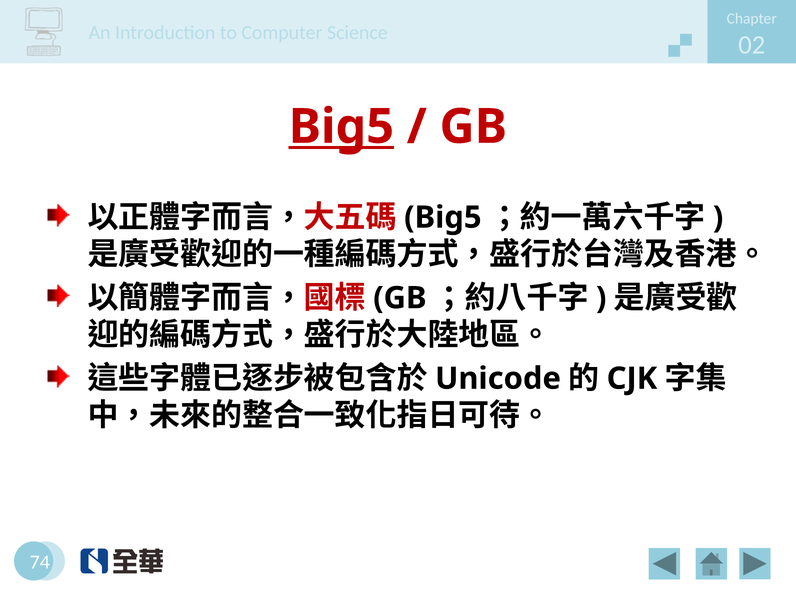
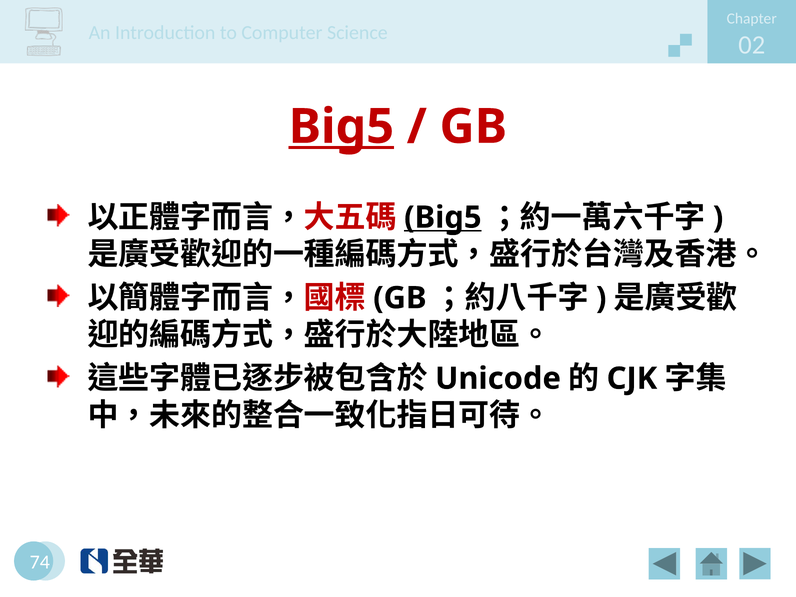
Big5 at (443, 217) underline: none -> present
